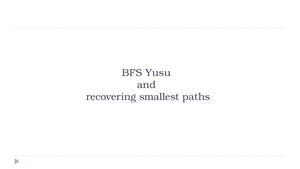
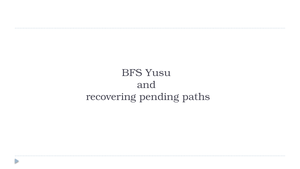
smallest: smallest -> pending
